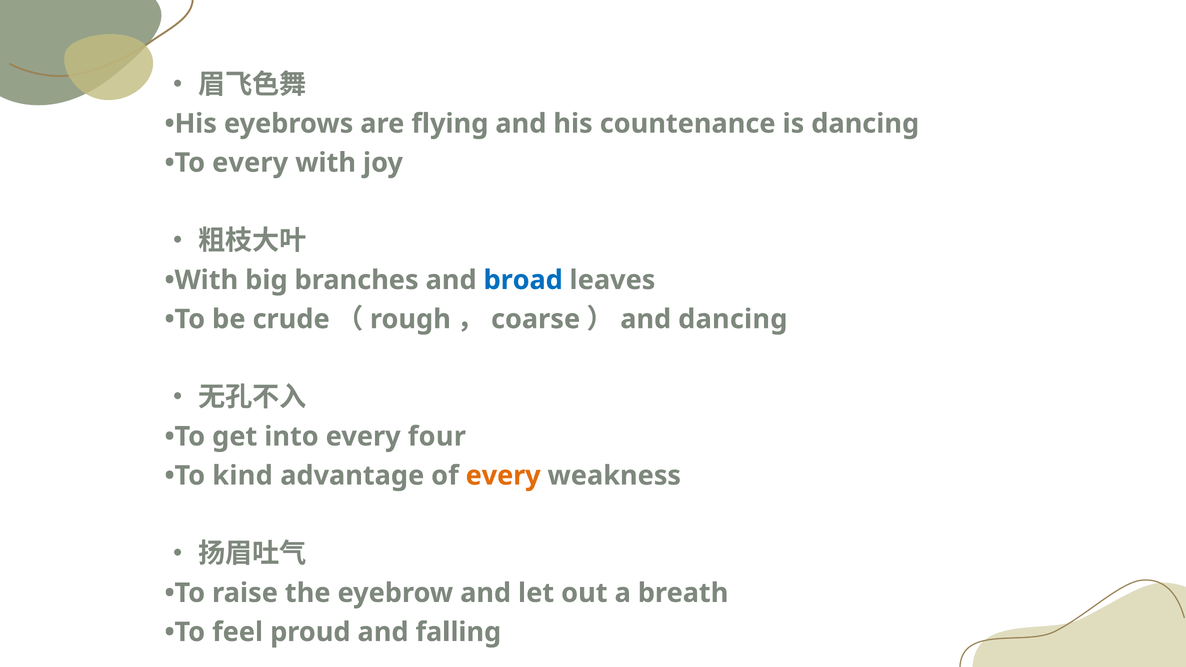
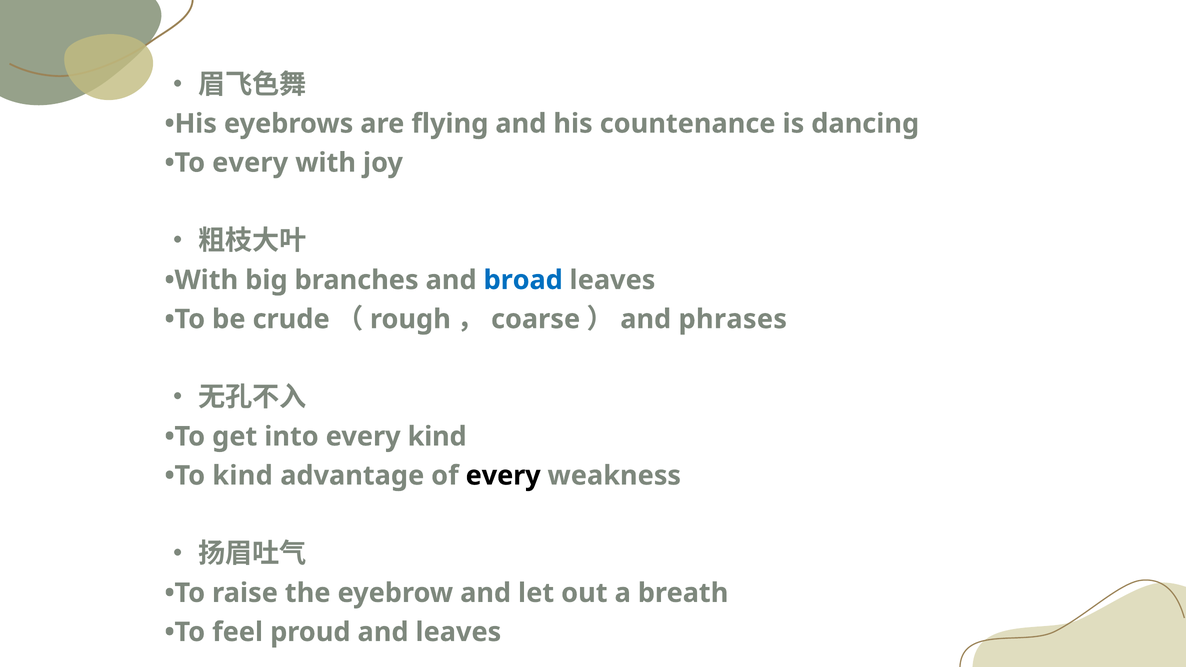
and dancing: dancing -> phrases
every four: four -> kind
every at (503, 476) colour: orange -> black
and falling: falling -> leaves
